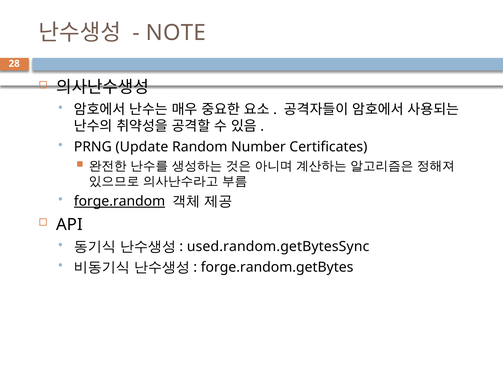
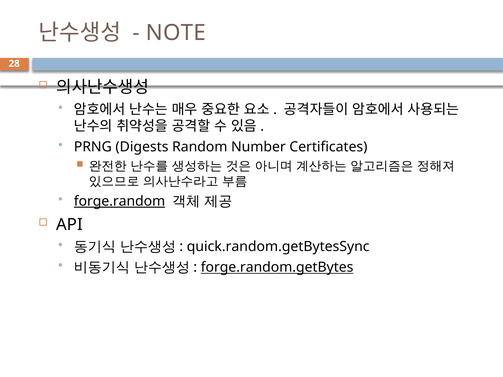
Update: Update -> Digests
used.random.getBytesSync: used.random.getBytesSync -> quick.random.getBytesSync
forge.random.getBytes underline: none -> present
